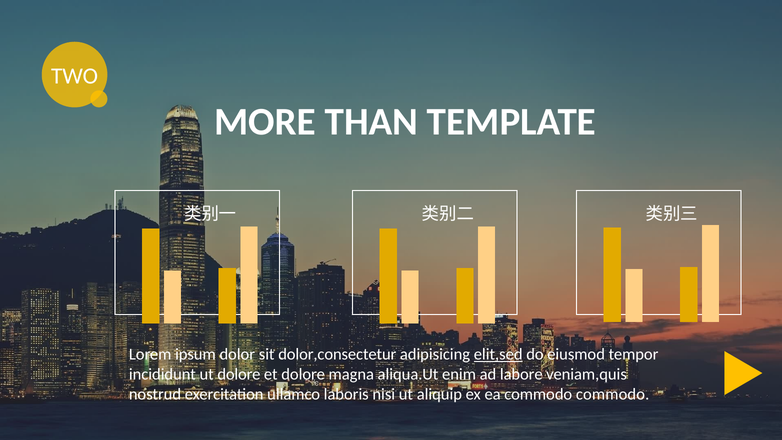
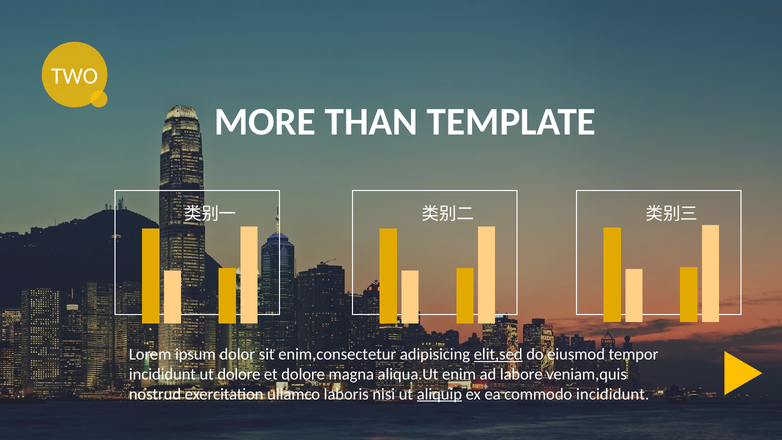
dolor,consectetur: dolor,consectetur -> enim,consectetur
aliquip underline: none -> present
commodo commodo: commodo -> incididunt
